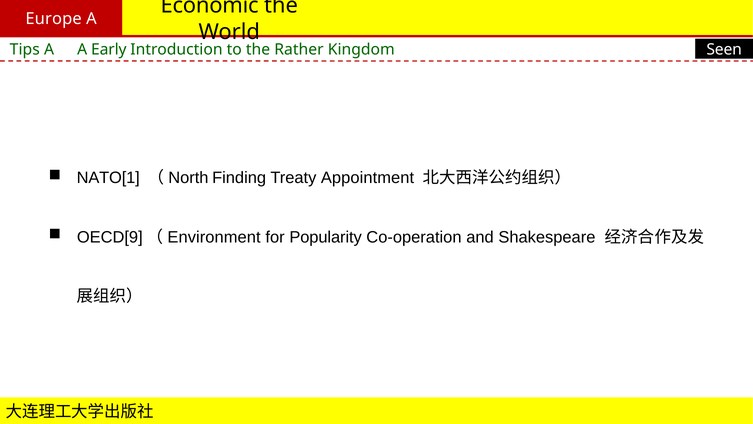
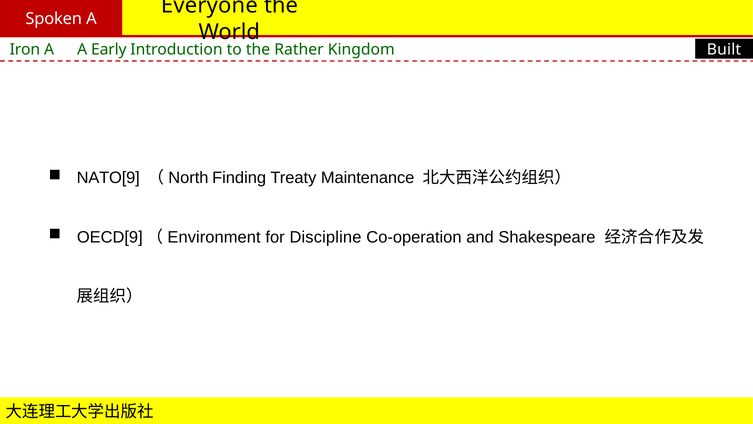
Economic: Economic -> Everyone
Europe: Europe -> Spoken
Tips: Tips -> Iron
Seen: Seen -> Built
NATO[1: NATO[1 -> NATO[9
Appointment: Appointment -> Maintenance
Popularity: Popularity -> Discipline
